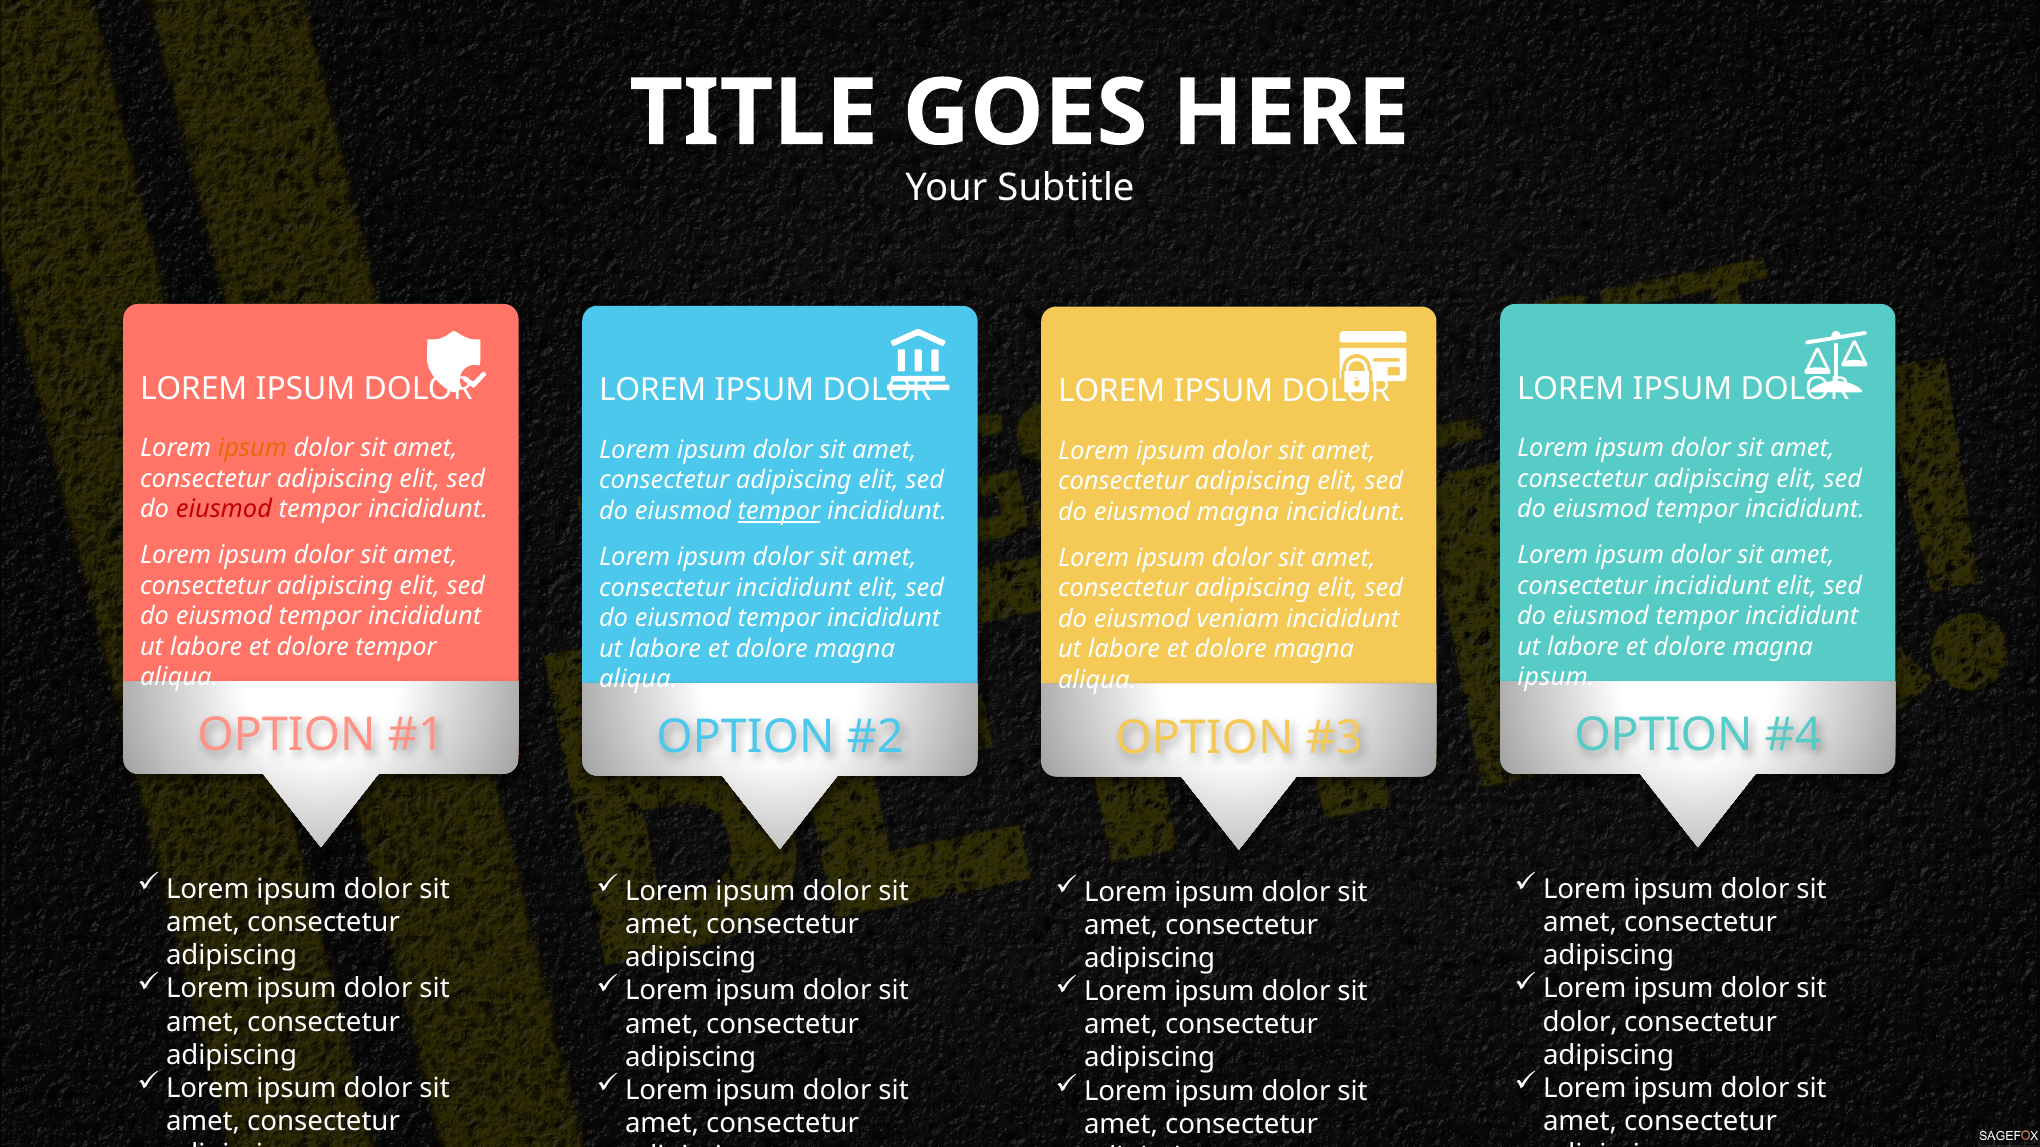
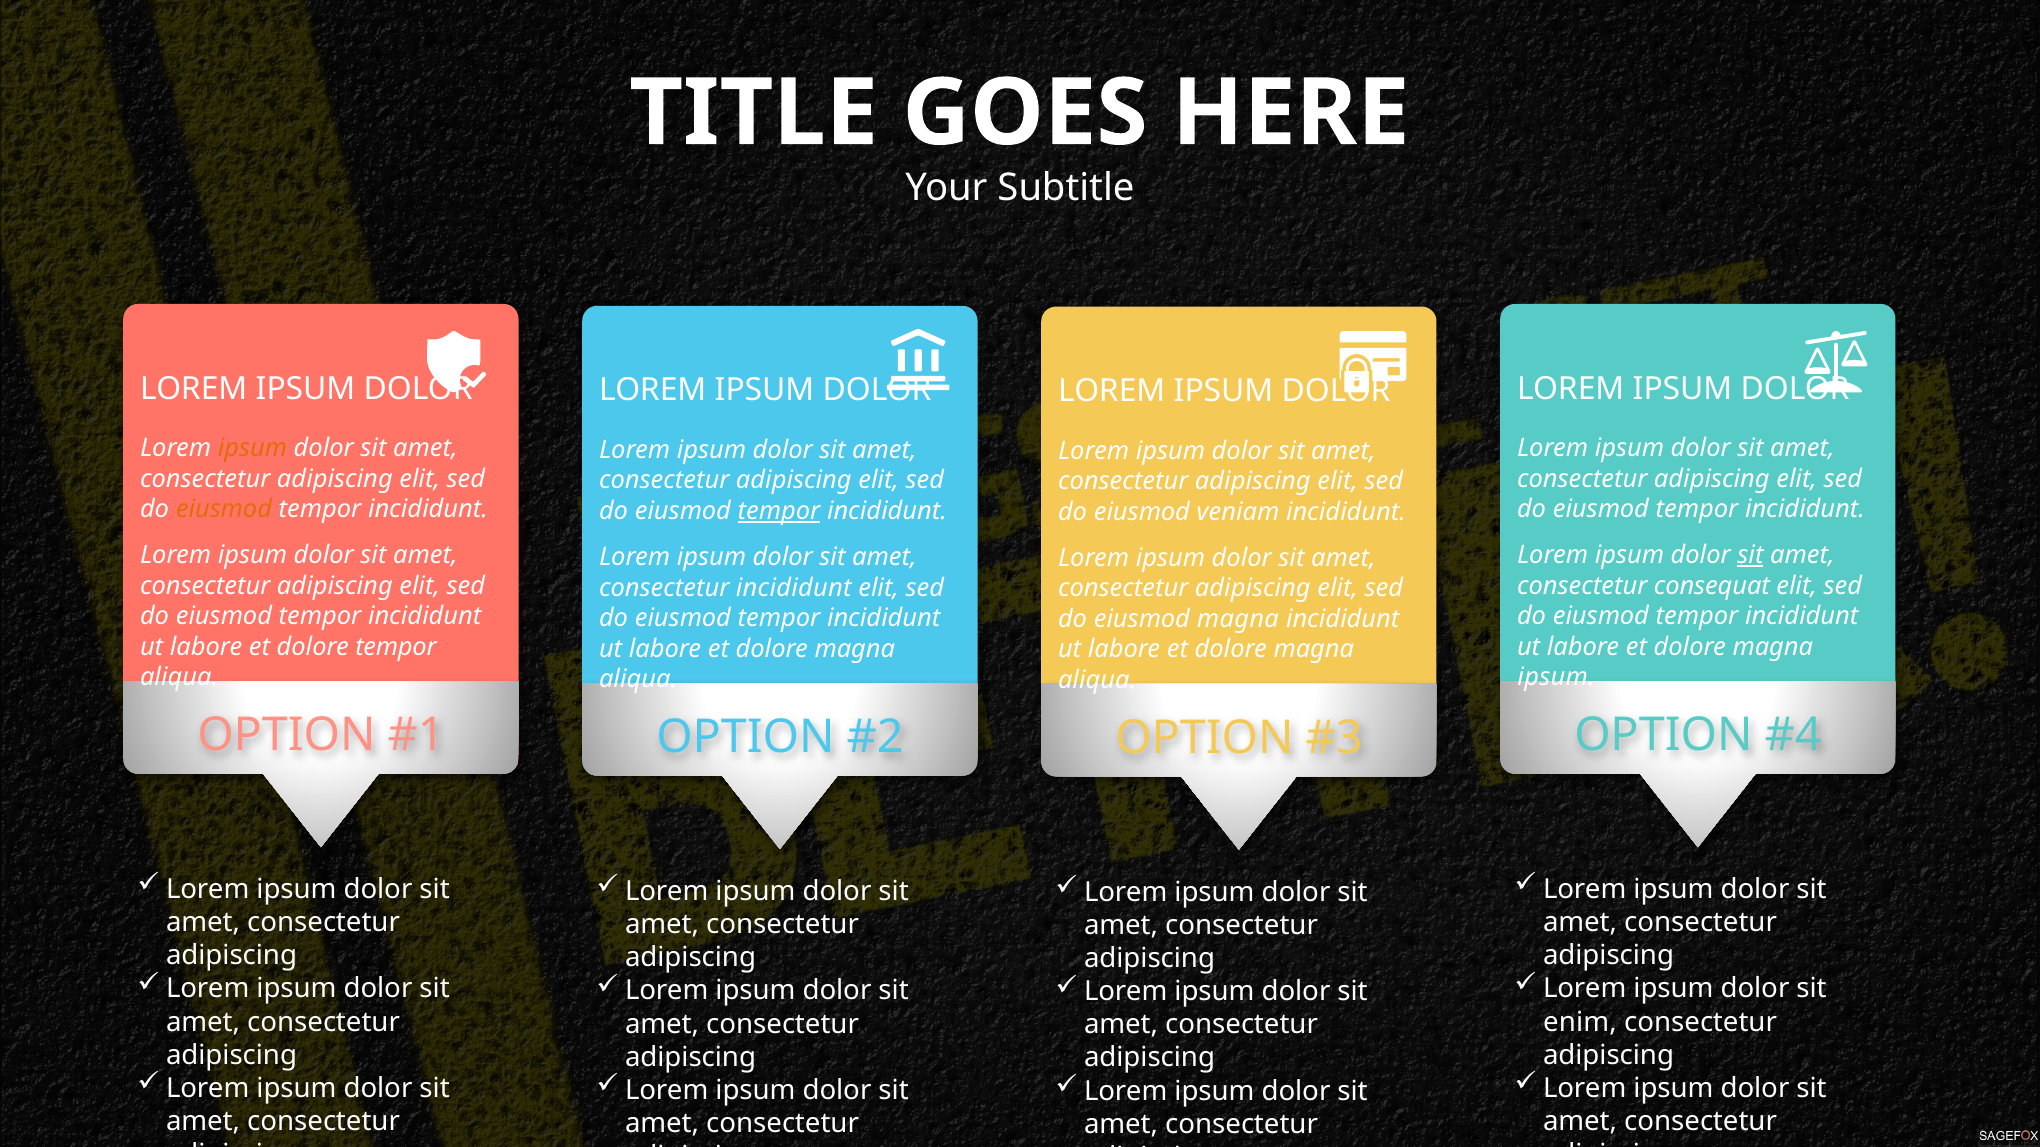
eiusmod at (224, 509) colour: red -> orange
eiusmod magna: magna -> veniam
sit at (1750, 555) underline: none -> present
incididunt at (1712, 586): incididunt -> consequat
eiusmod veniam: veniam -> magna
dolor at (1580, 1022): dolor -> enim
